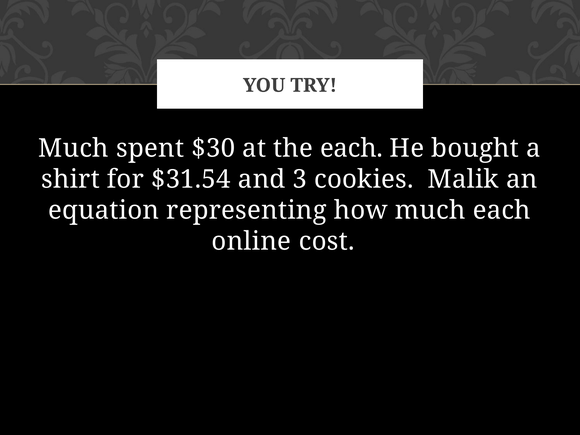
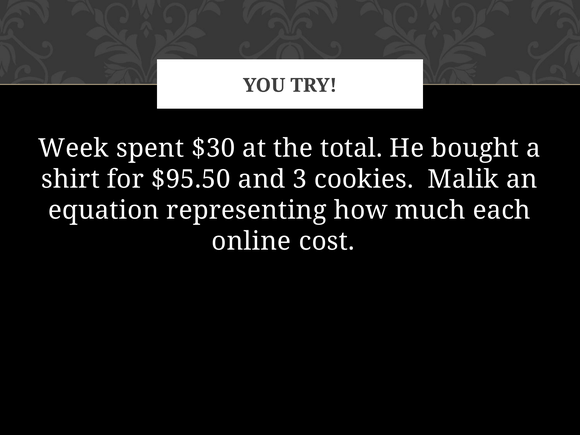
Much at (74, 148): Much -> Week
the each: each -> total
$31.54: $31.54 -> $95.50
